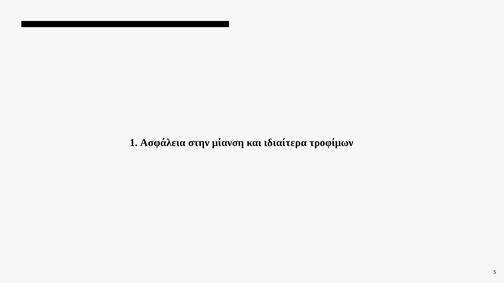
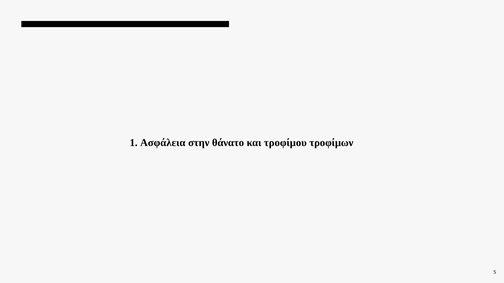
μίανση: μίανση -> θάνατο
ιδιαίτερα: ιδιαίτερα -> τροφίμου
